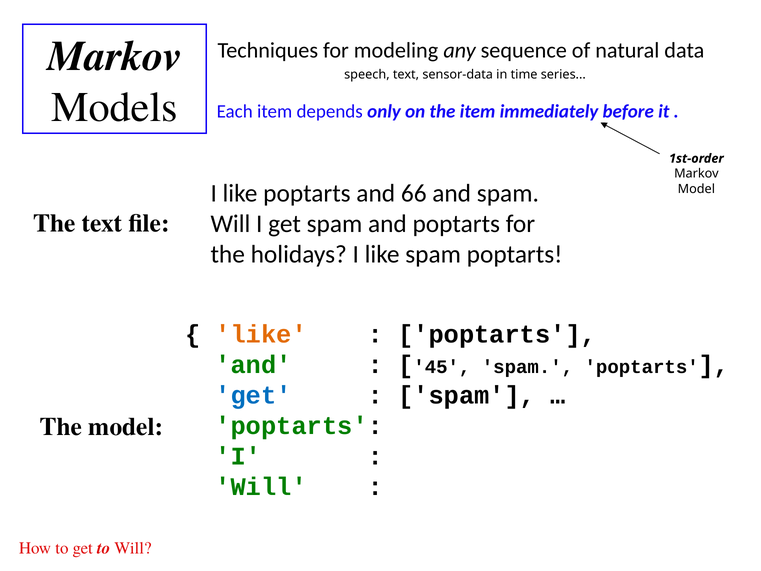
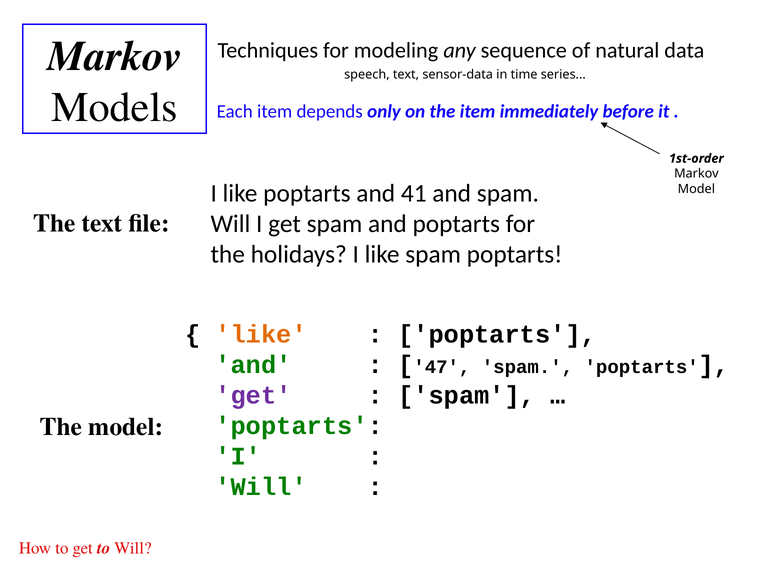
66: 66 -> 41
45: 45 -> 47
get at (254, 395) colour: blue -> purple
